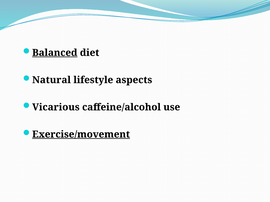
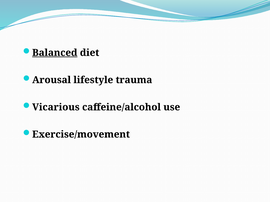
Natural: Natural -> Arousal
aspects: aspects -> trauma
Exercise/movement underline: present -> none
